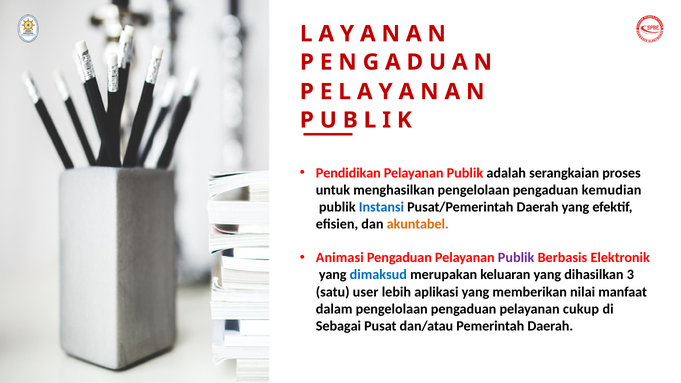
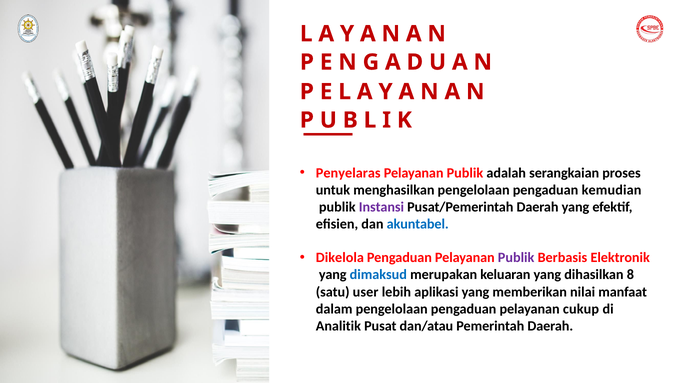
Pendidikan: Pendidikan -> Penyelaras
Instansi colour: blue -> purple
akuntabel colour: orange -> blue
Animasi: Animasi -> Dikelola
3: 3 -> 8
Sebagai: Sebagai -> Analitik
